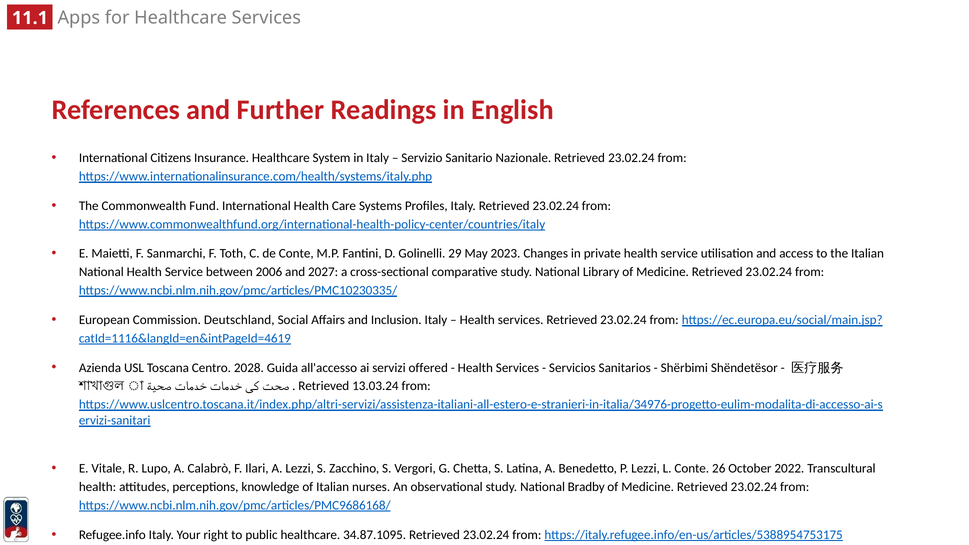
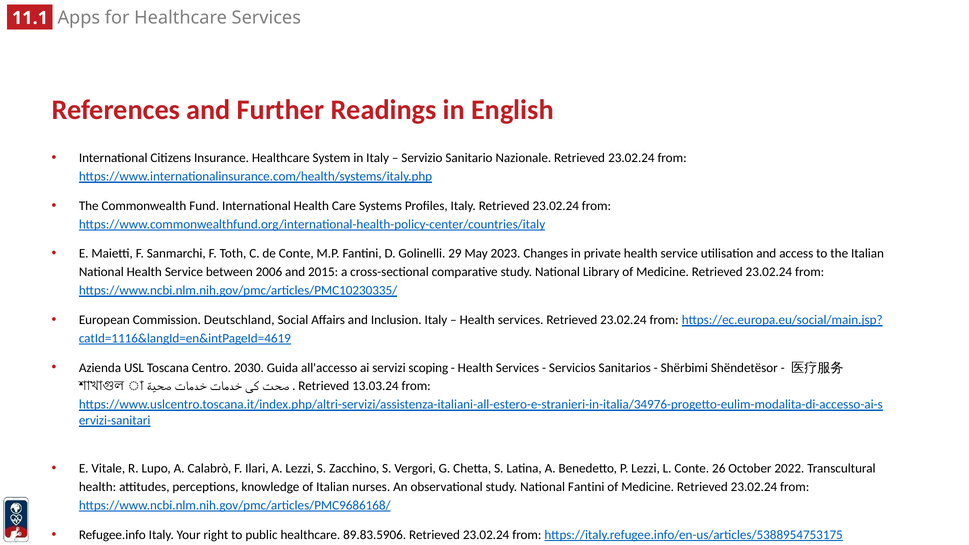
2027: 2027 -> 2015
2028: 2028 -> 2030
offered: offered -> scoping
National Bradby: Bradby -> Fantini
34.87.1095: 34.87.1095 -> 89.83.5906
